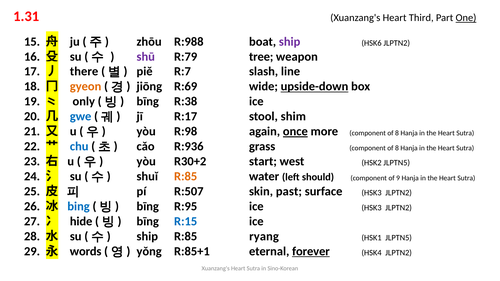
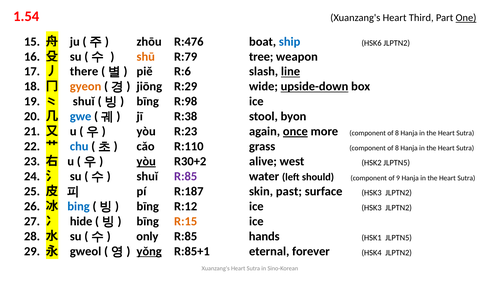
1.31: 1.31 -> 1.54
R:988: R:988 -> R:476
ship at (290, 42) colour: purple -> blue
shū colour: purple -> orange
R:7: R:7 -> R:6
line underline: none -> present
R:69: R:69 -> R:29
only at (84, 102): only -> shuǐ
R:38: R:38 -> R:98
R:17: R:17 -> R:38
shim: shim -> byon
R:98: R:98 -> R:23
R:936: R:936 -> R:110
yòu at (146, 162) underline: none -> present
start: start -> alive
R:85 at (186, 177) colour: orange -> purple
R:507: R:507 -> R:187
R:95: R:95 -> R:12
R:15 colour: blue -> orange
ship at (147, 237): ship -> only
ryang: ryang -> hands
words: words -> gweol
yǒng underline: none -> present
forever underline: present -> none
